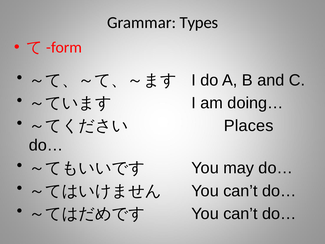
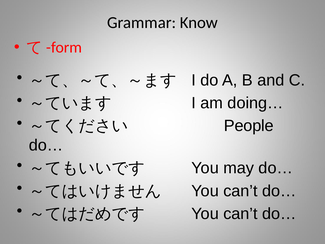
Types: Types -> Know
Places: Places -> People
